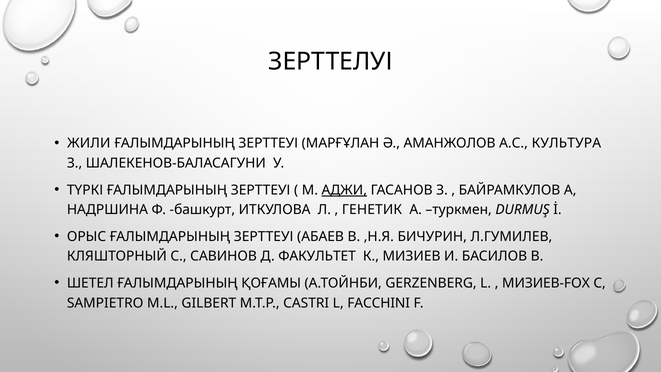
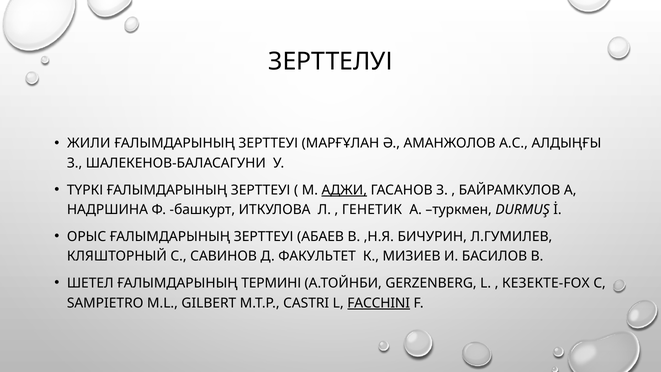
КУЛЬТУРА: КУЛЬТУРА -> АЛДЫҢҒЫ
ҚОҒАМЫ: ҚОҒАМЫ -> ТЕРМИНІ
МИЗИЕВ-FOX: МИЗИЕВ-FOX -> КЕЗЕКТЕ-FOX
FACCHINI underline: none -> present
